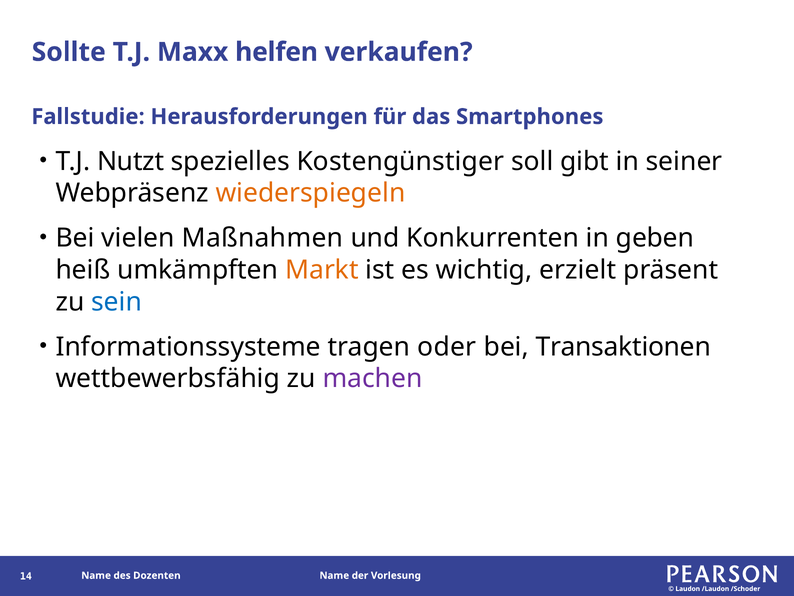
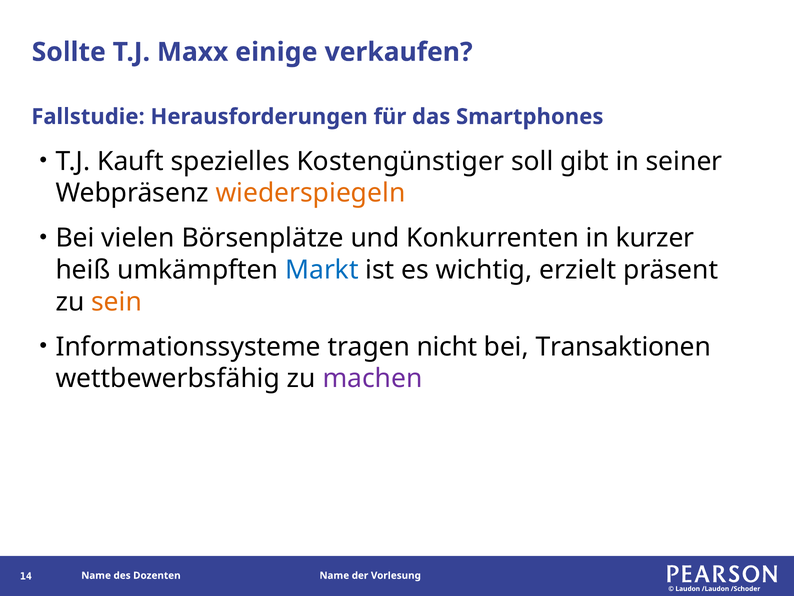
helfen: helfen -> einige
Nutzt: Nutzt -> Kauft
Maßnahmen: Maßnahmen -> Börsenplätze
geben: geben -> kurzer
Markt colour: orange -> blue
sein colour: blue -> orange
oder: oder -> nicht
